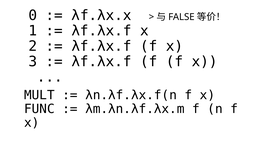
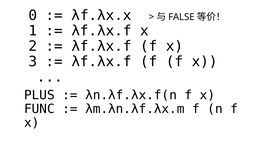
MULT: MULT -> PLUS
